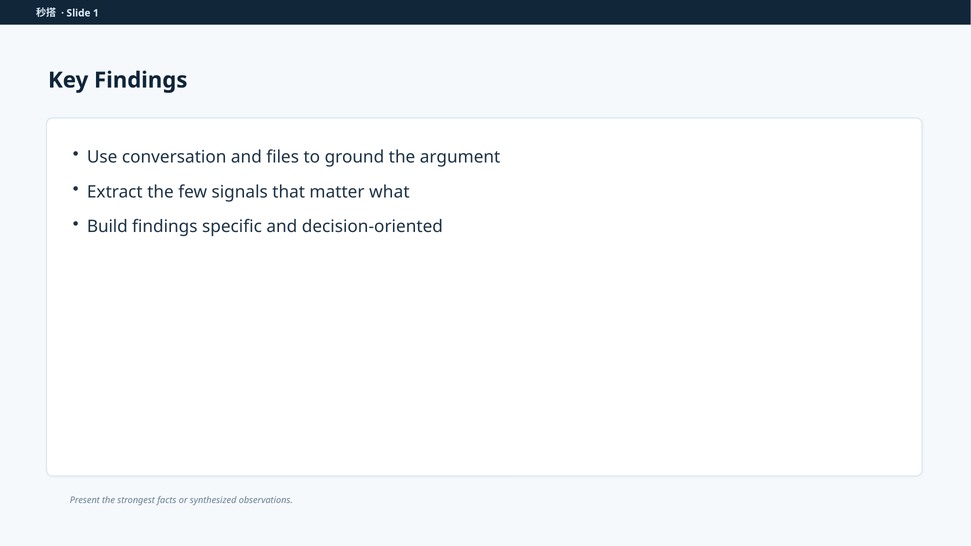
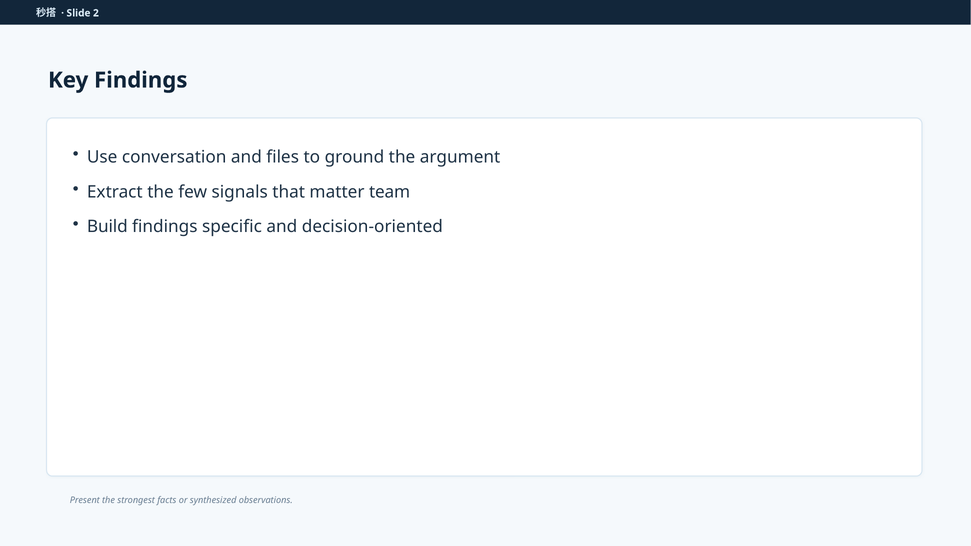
1: 1 -> 2
what: what -> team
